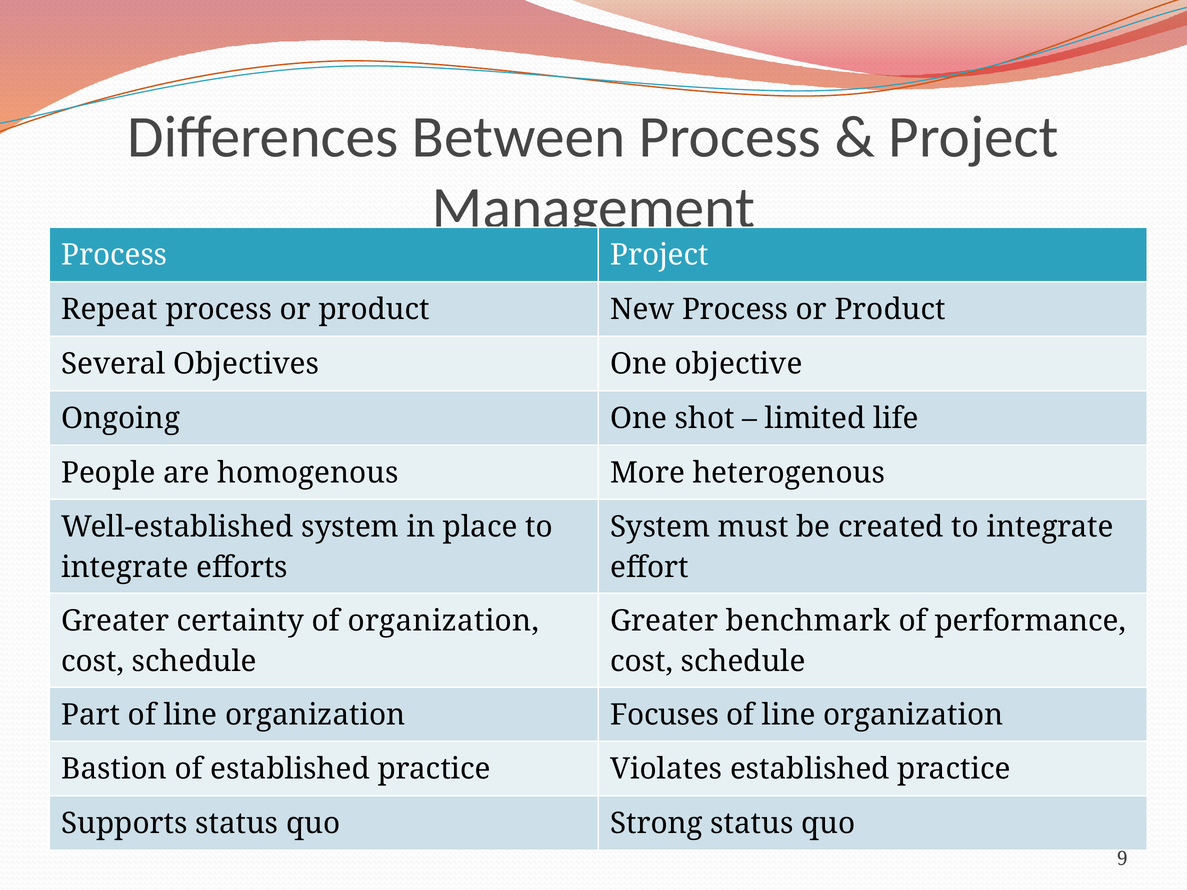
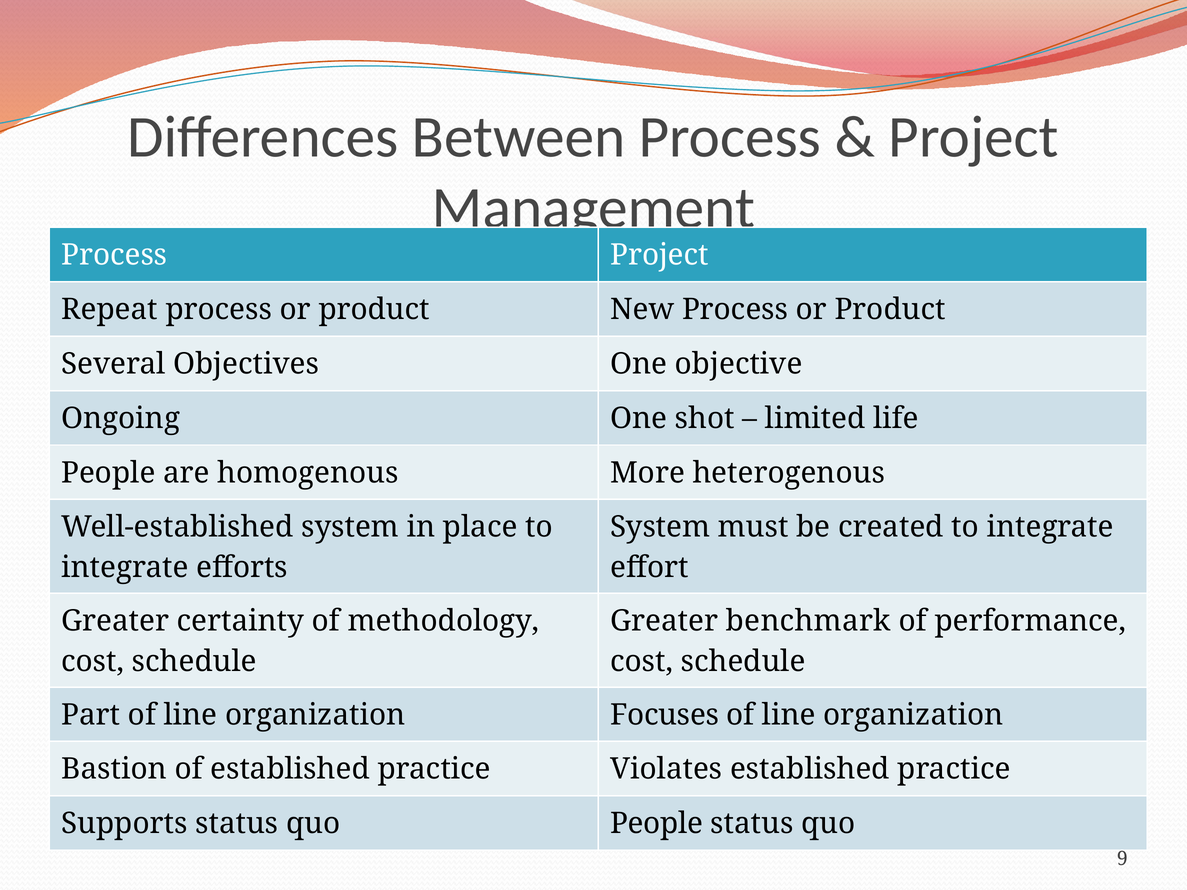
of organization: organization -> methodology
quo Strong: Strong -> People
